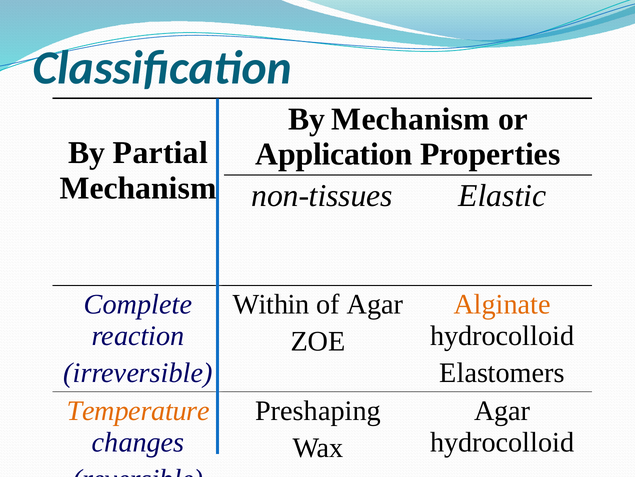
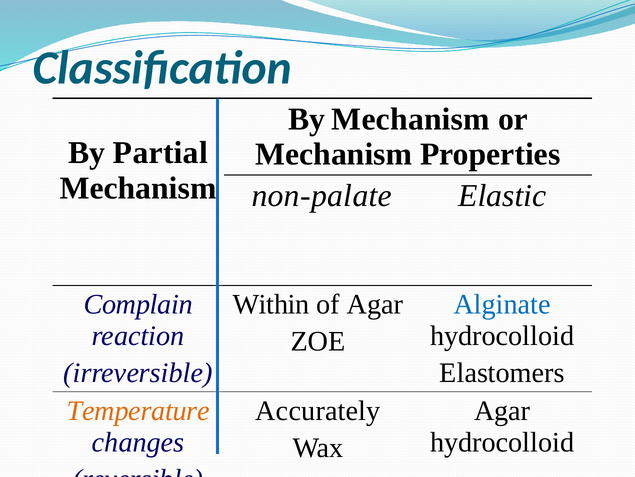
Application at (334, 154): Application -> Mechanism
non-tissues: non-tissues -> non-palate
Complete: Complete -> Complain
Alginate colour: orange -> blue
Preshaping: Preshaping -> Accurately
